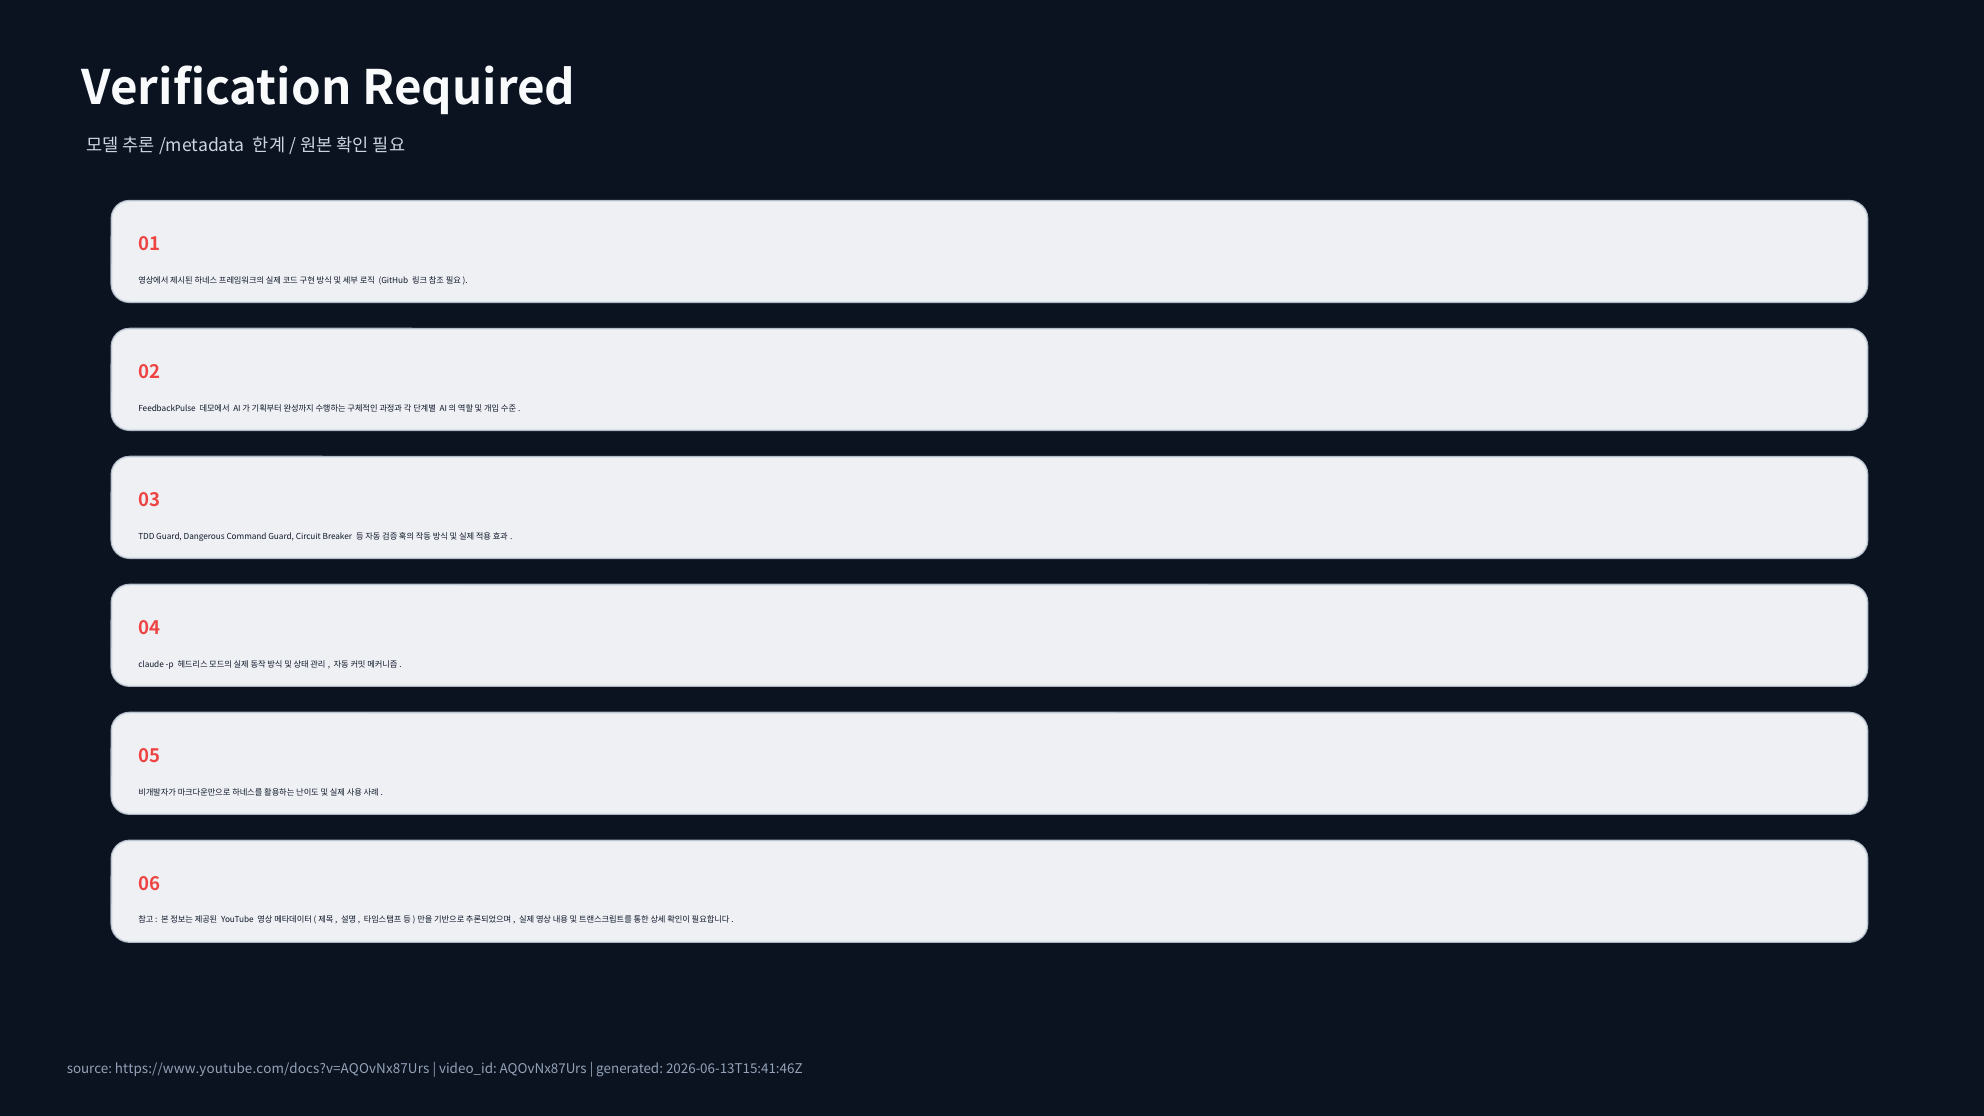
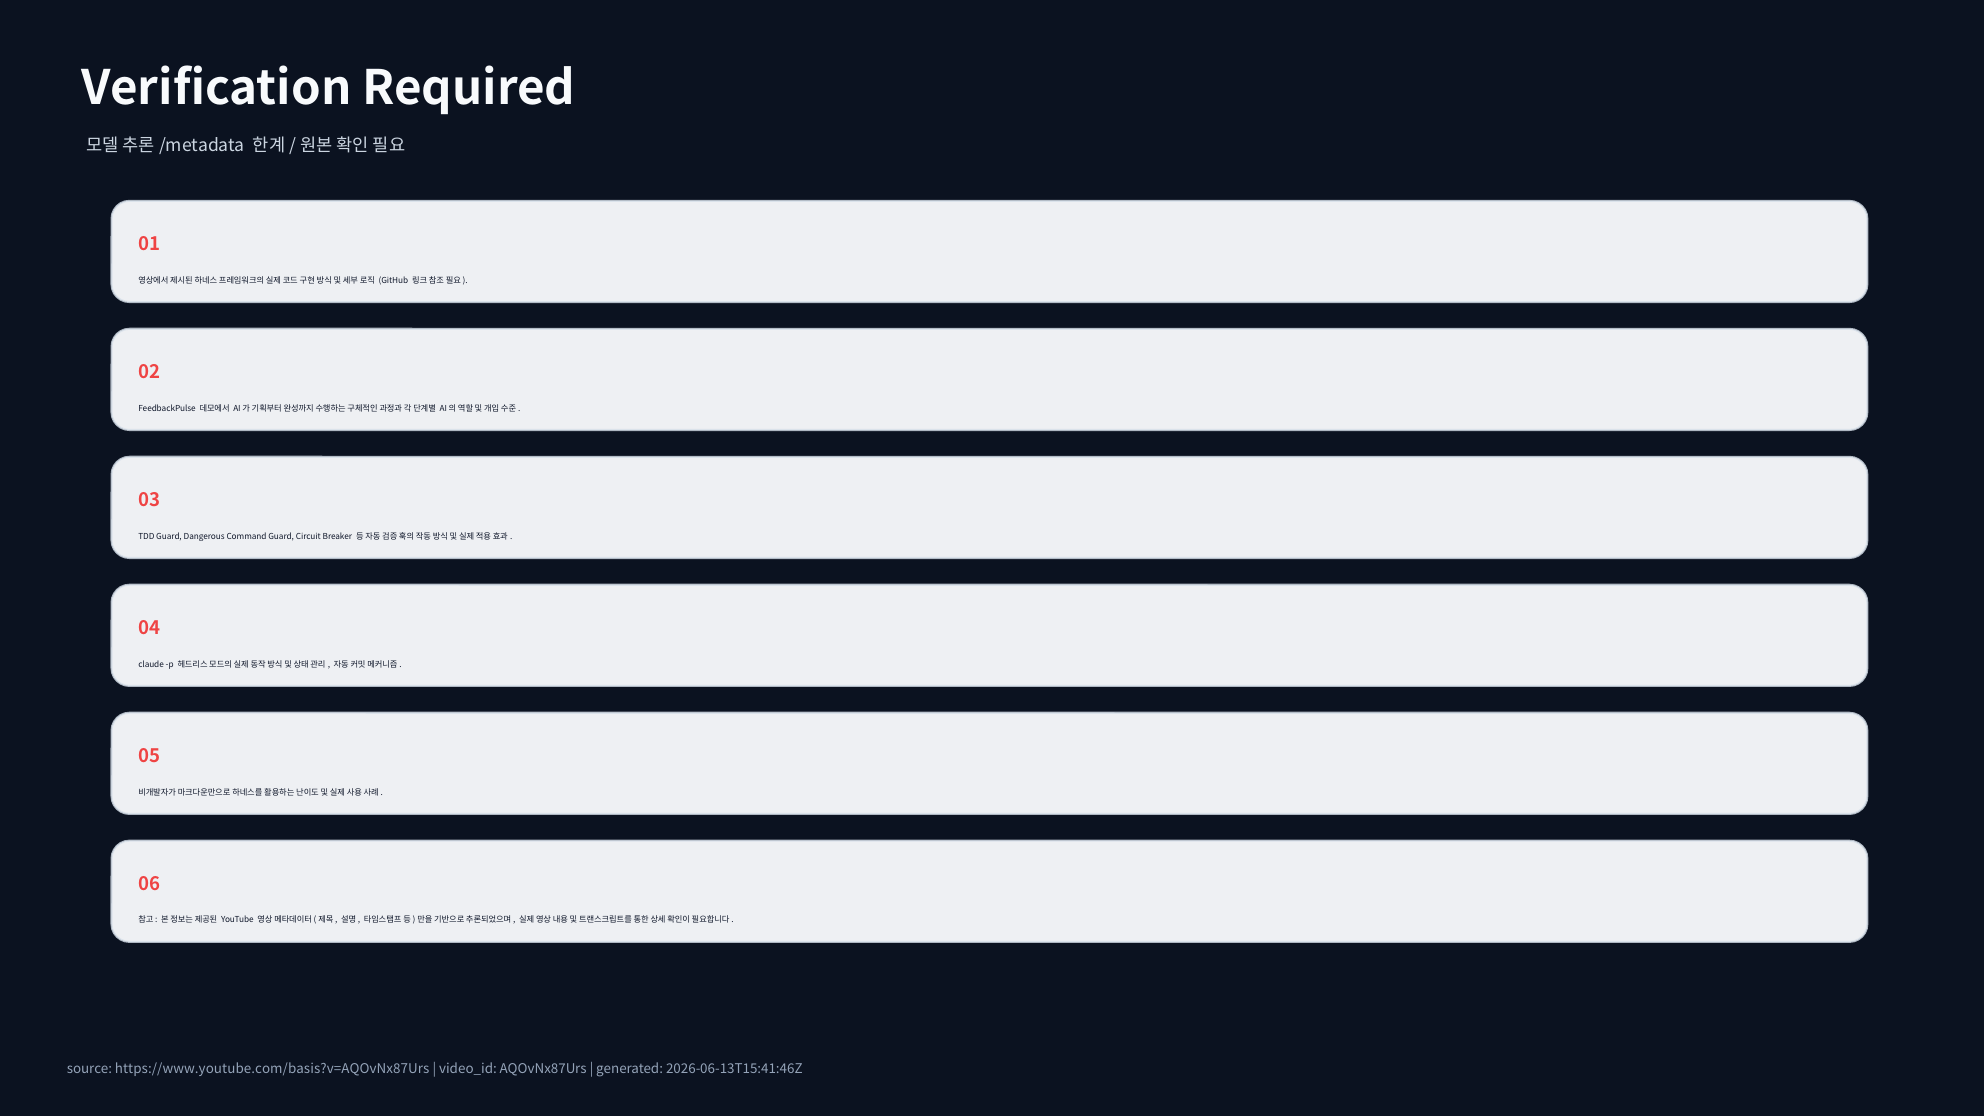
https://www.youtube.com/docs?v=AQOvNx87Urs: https://www.youtube.com/docs?v=AQOvNx87Urs -> https://www.youtube.com/basis?v=AQOvNx87Urs
